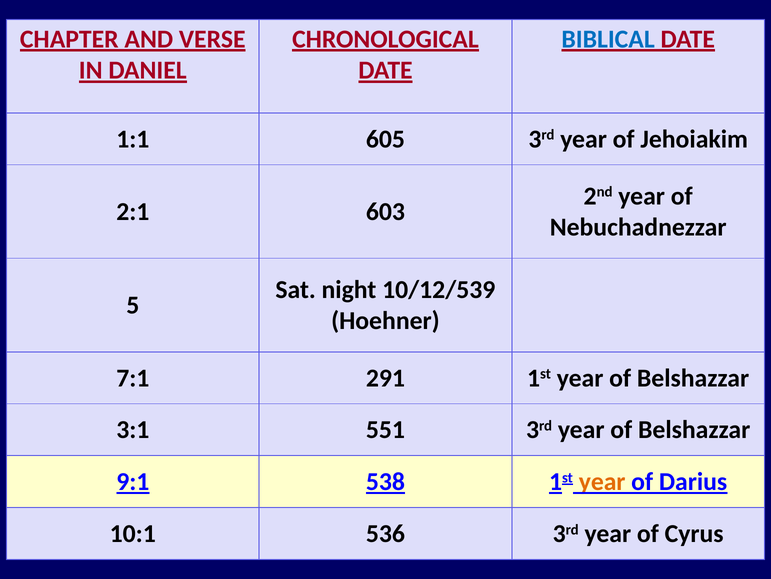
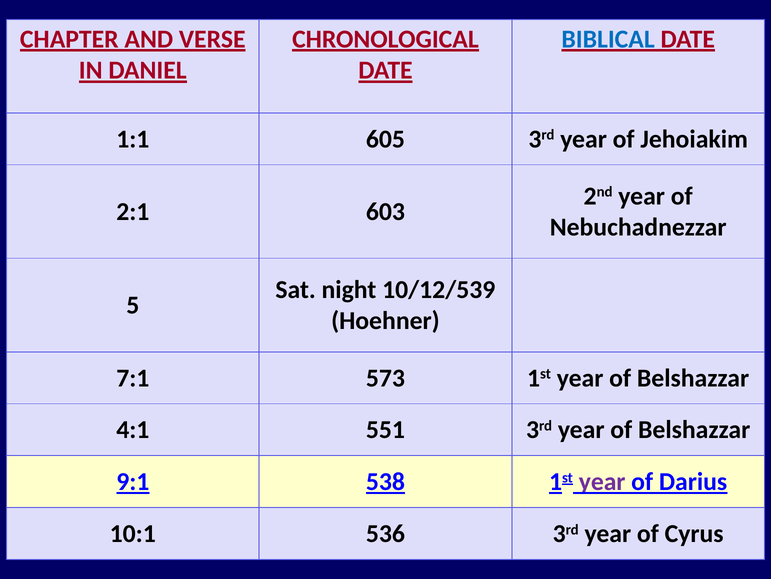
291: 291 -> 573
3:1: 3:1 -> 4:1
year at (602, 481) colour: orange -> purple
